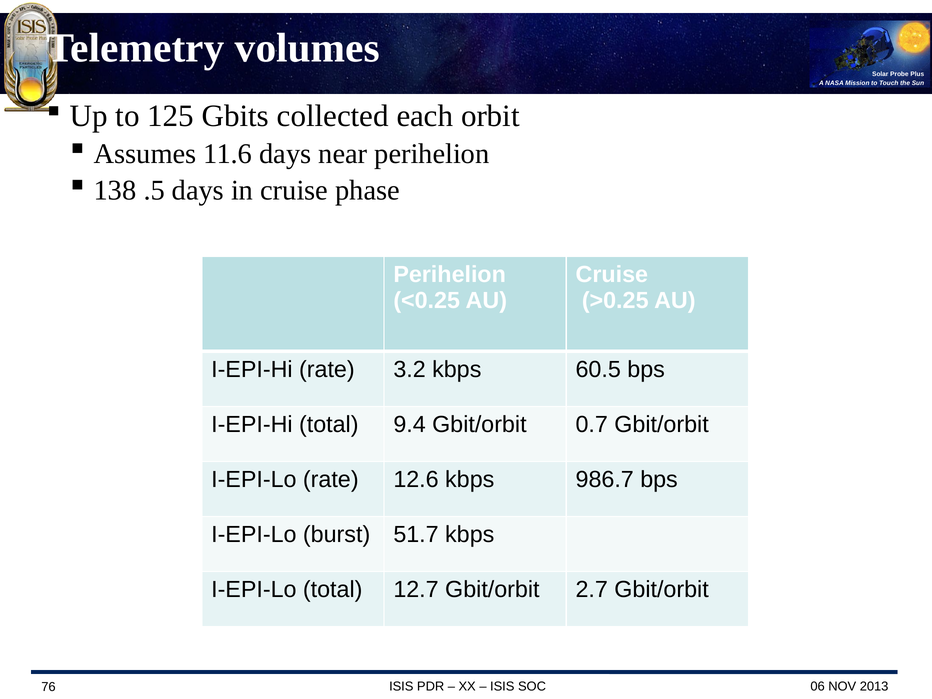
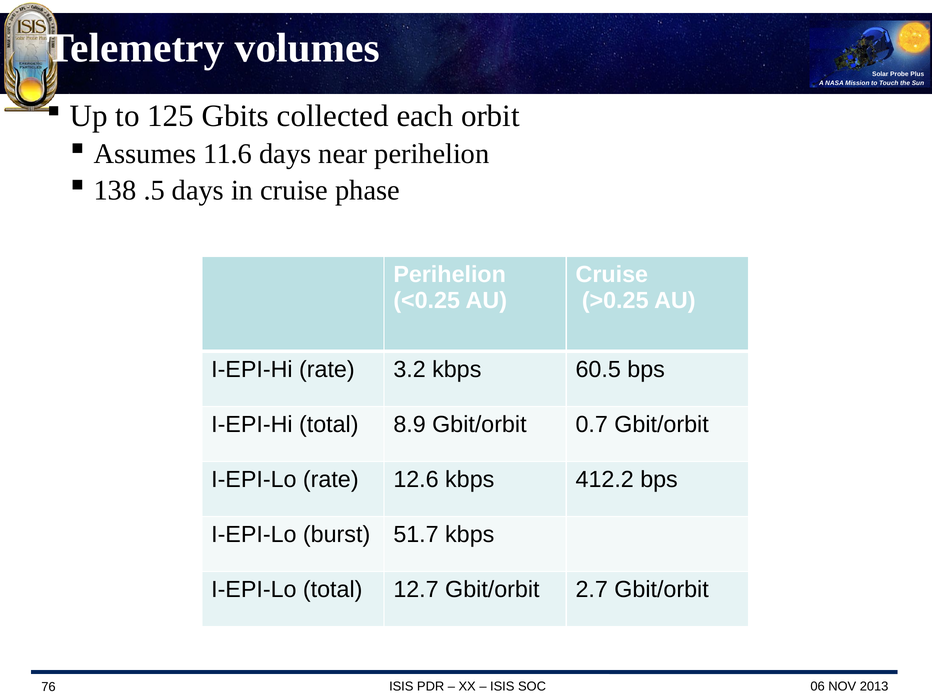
9.4: 9.4 -> 8.9
986.7: 986.7 -> 412.2
